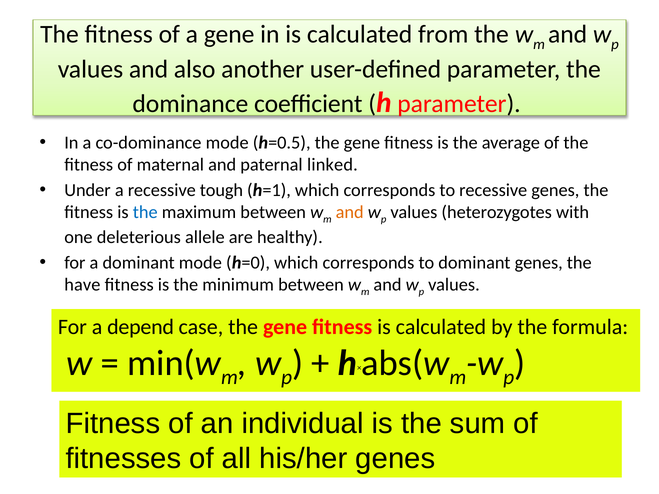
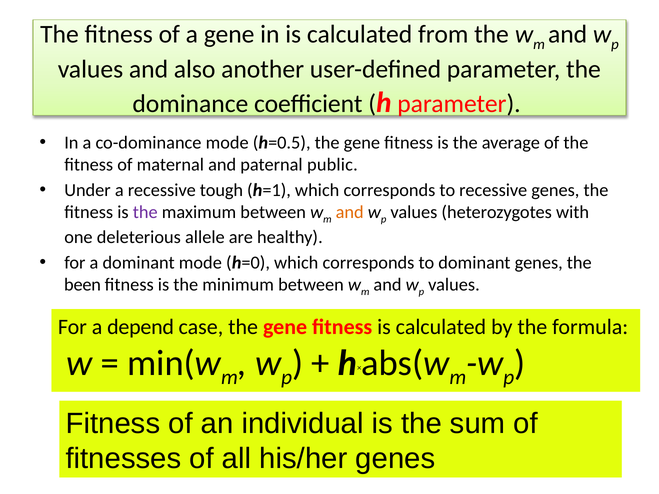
linked: linked -> public
the at (145, 212) colour: blue -> purple
have: have -> been
